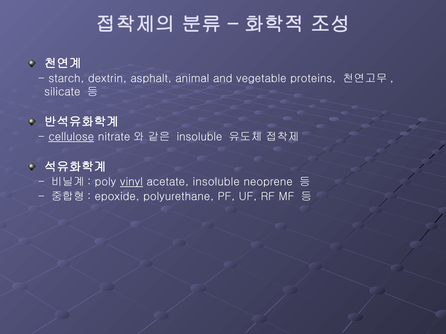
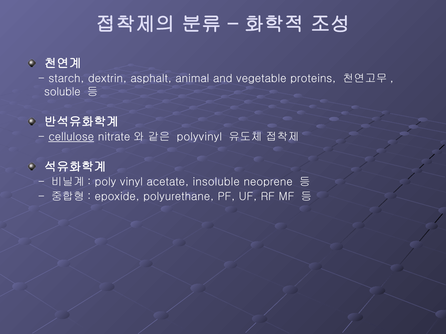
silicate: silicate -> soluble
insoluble at (199, 137): insoluble -> polyvinyl
vinyl underline: present -> none
